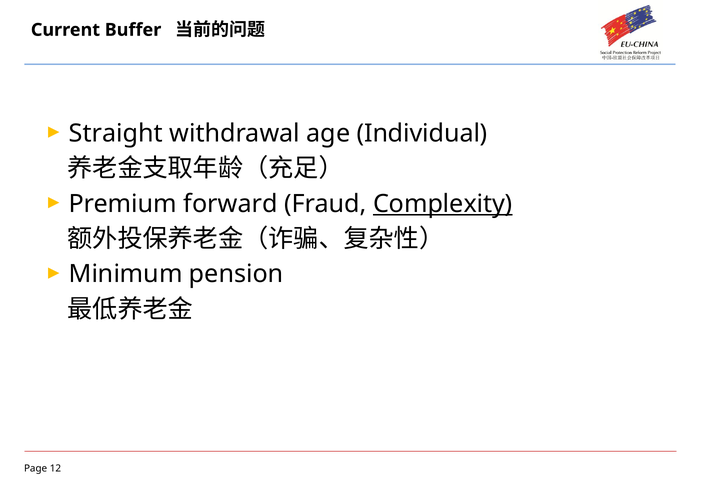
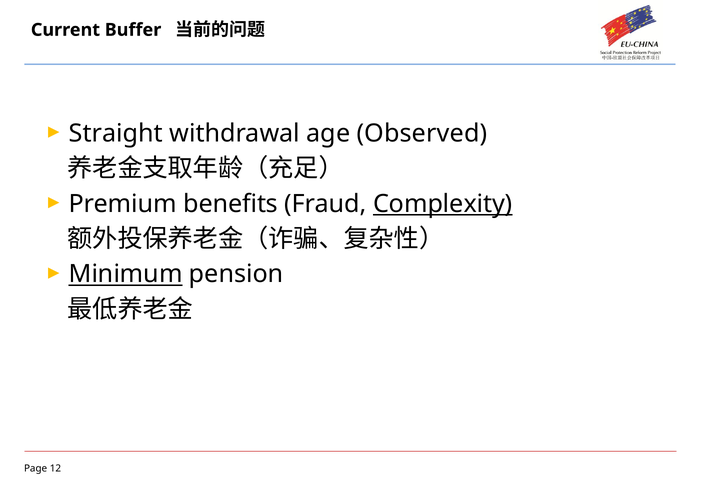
Individual: Individual -> Observed
forward: forward -> benefits
Minimum underline: none -> present
